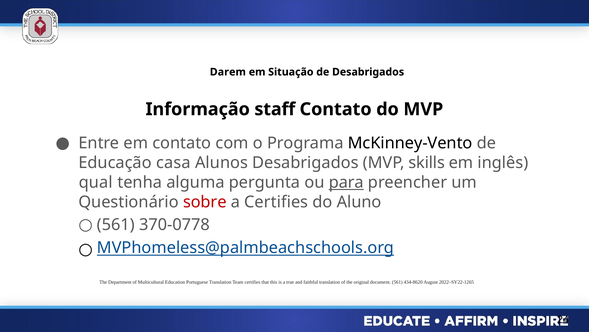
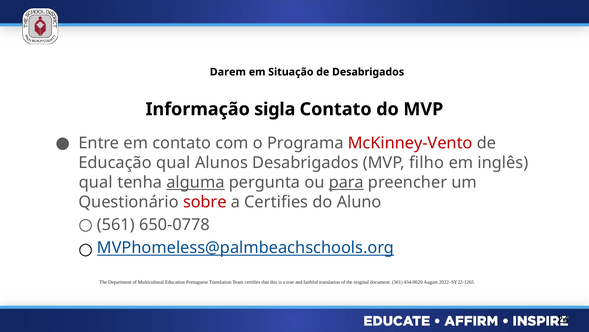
staff: staff -> sigla
McKinney-Vento colour: black -> red
Educação casa: casa -> qual
skills: skills -> filho
alguma underline: none -> present
370-0778: 370-0778 -> 650-0778
